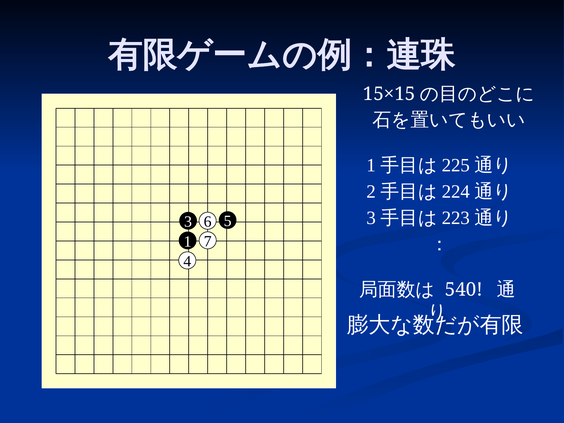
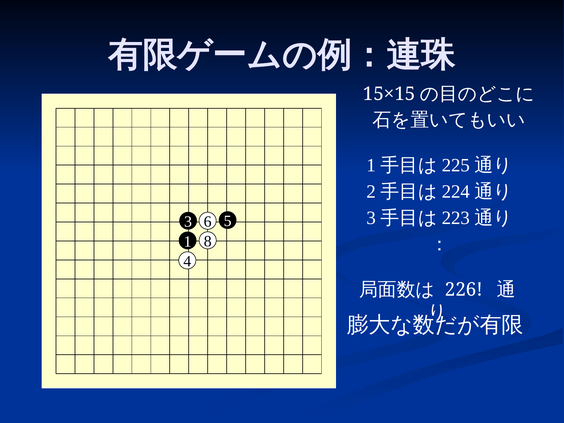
7: 7 -> 8
540: 540 -> 226
